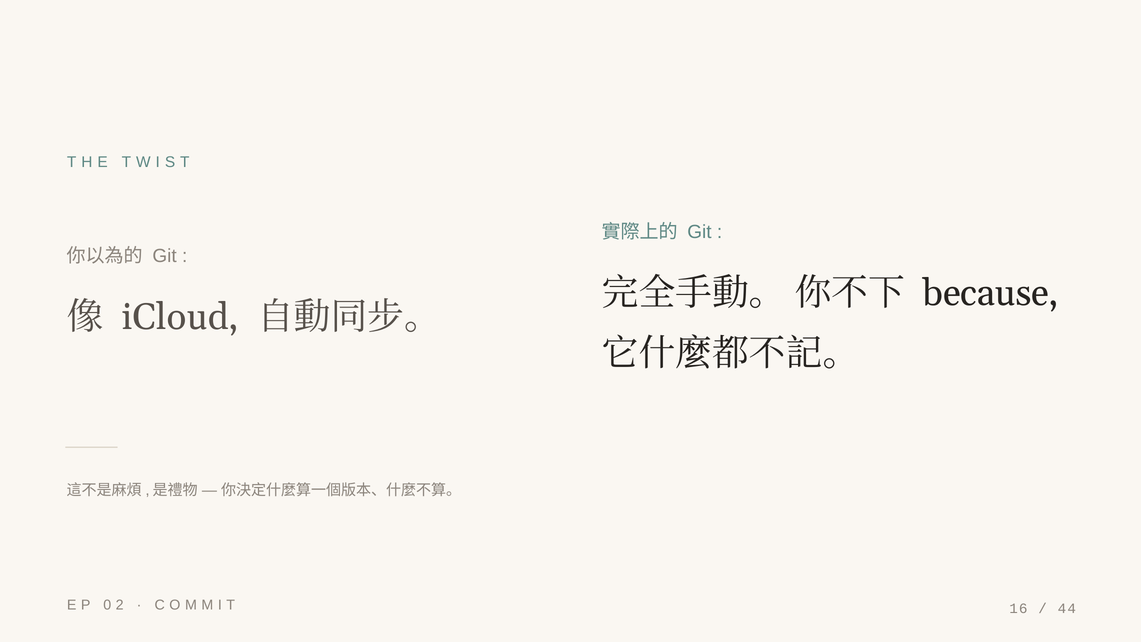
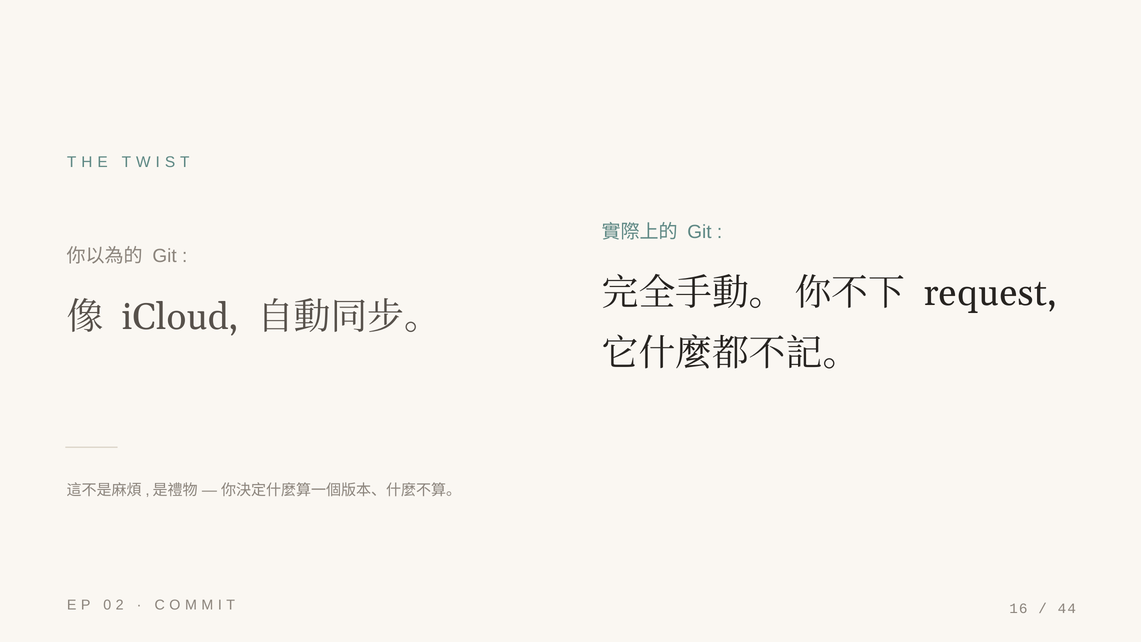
because: because -> request
